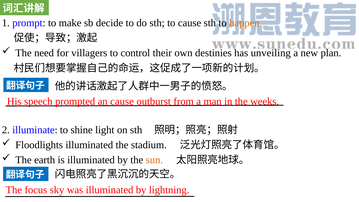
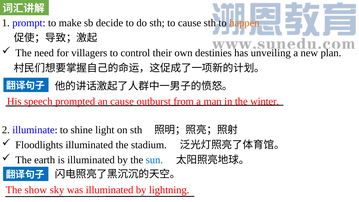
weeks: weeks -> winter
sun colour: orange -> blue
focus: focus -> show
